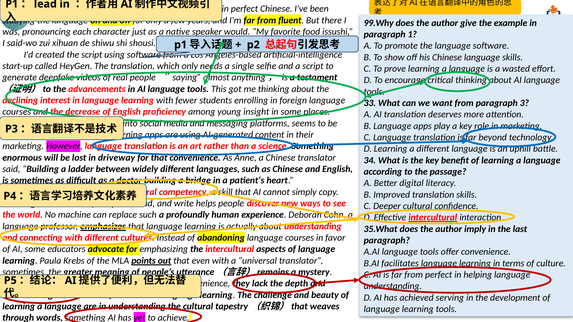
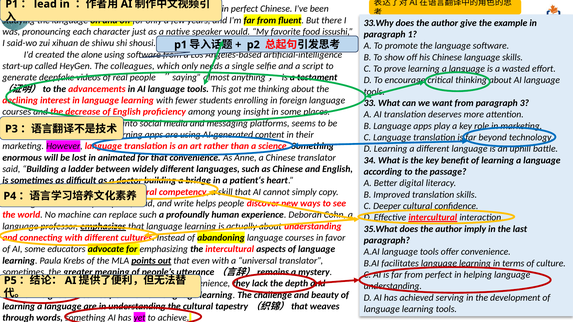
99.Why: 99.Why -> 33.Why
the script: script -> alone
The translation: translation -> colleagues
driveway: driveway -> animated
